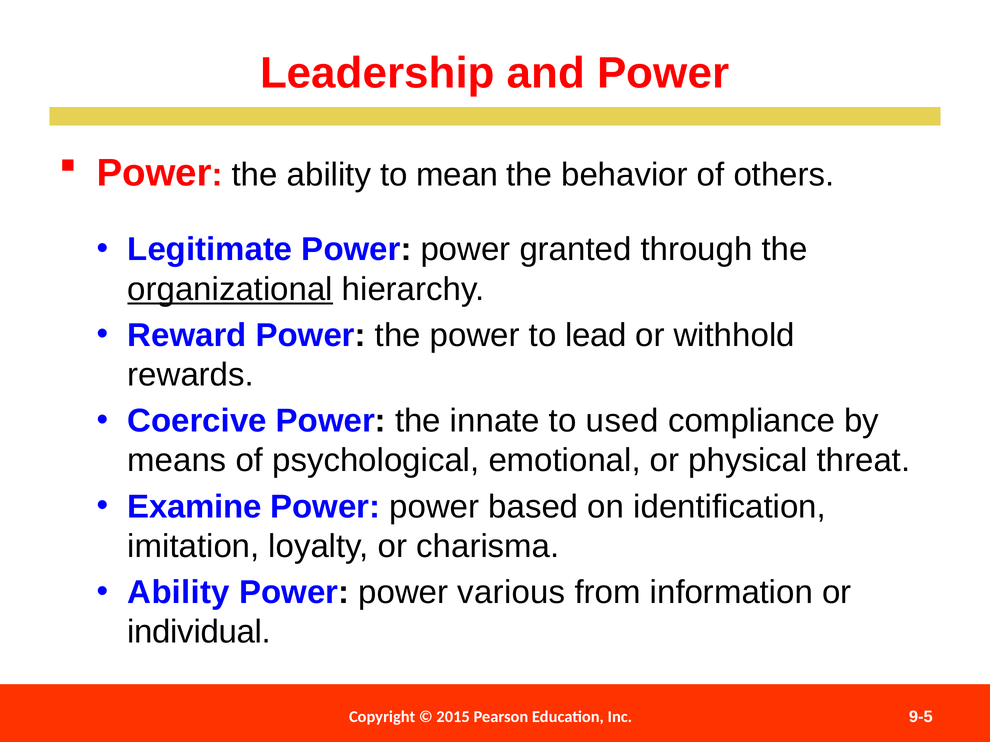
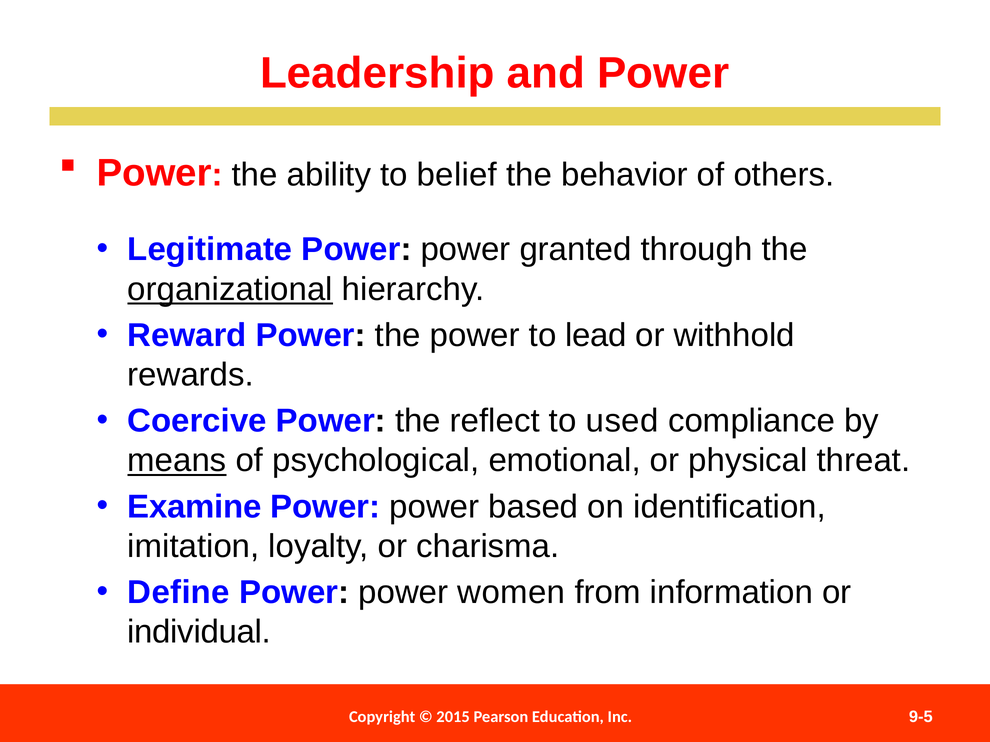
mean: mean -> belief
innate: innate -> reflect
means underline: none -> present
Ability at (179, 593): Ability -> Define
various: various -> women
